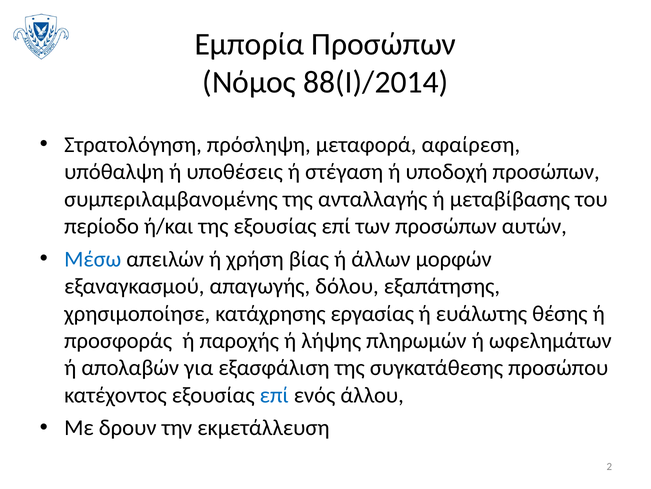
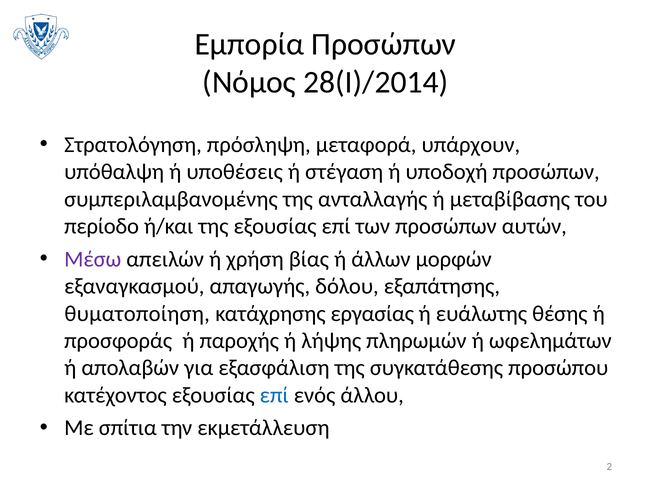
88(Ι)/2014: 88(Ι)/2014 -> 28(Ι)/2014
αφαίρεση: αφαίρεση -> υπάρχουν
Μέσω colour: blue -> purple
χρησιμοποίησε: χρησιμοποίησε -> θυματοποίηση
δρουν: δρουν -> σπίτια
